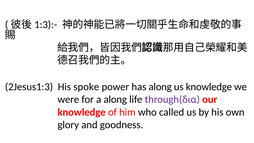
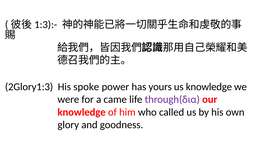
2Jesus1:3: 2Jesus1:3 -> 2Glory1:3
has along: along -> yours
a along: along -> came
